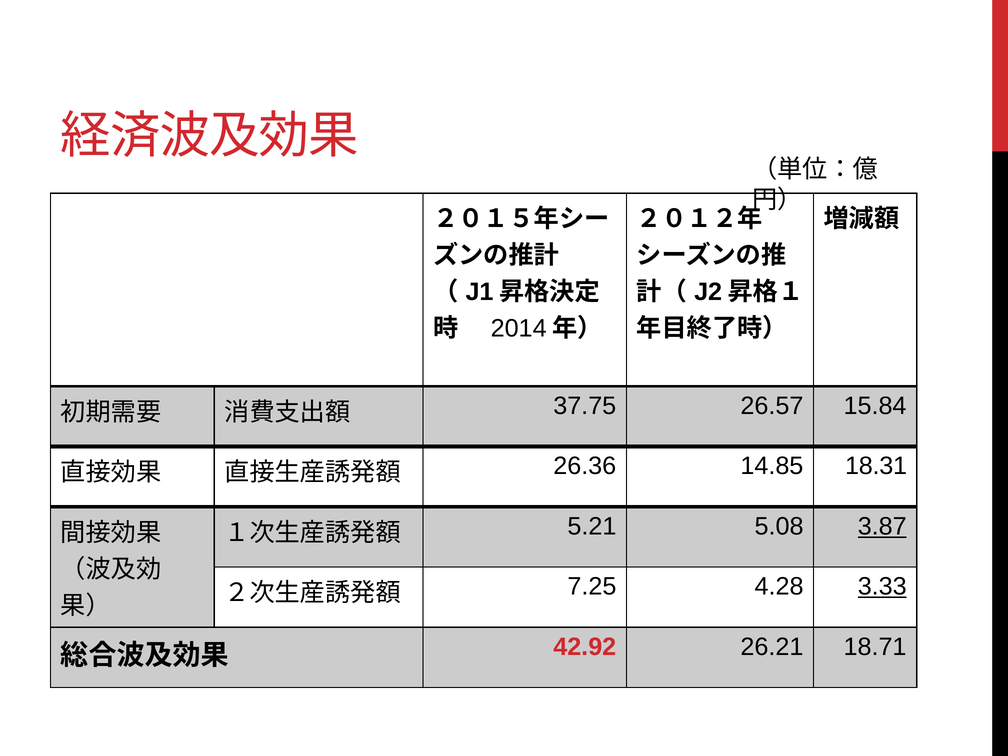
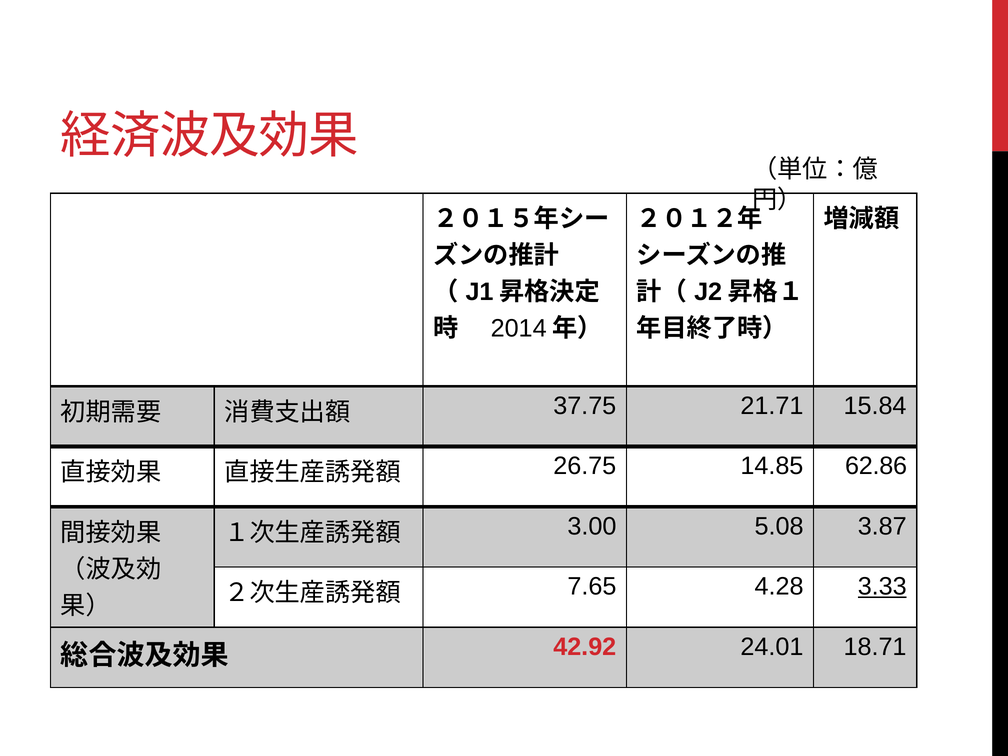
26.57: 26.57 -> 21.71
26.36: 26.36 -> 26.75
18.31: 18.31 -> 62.86
5.21: 5.21 -> 3.00
3.87 underline: present -> none
7.25: 7.25 -> 7.65
26.21: 26.21 -> 24.01
